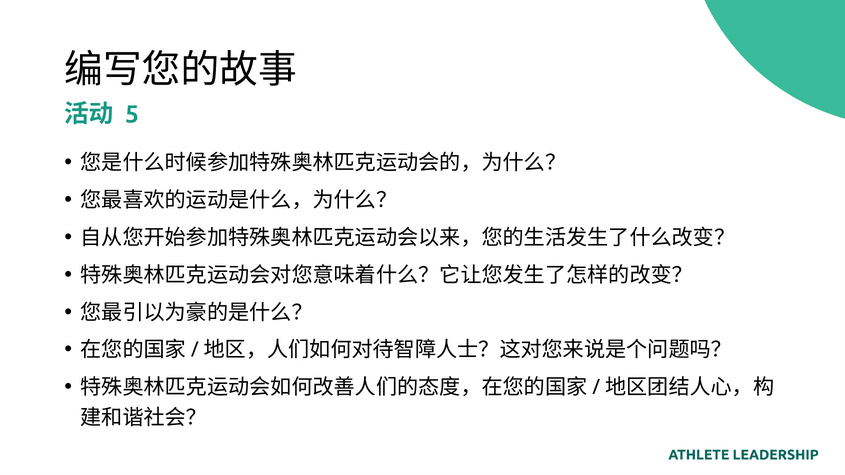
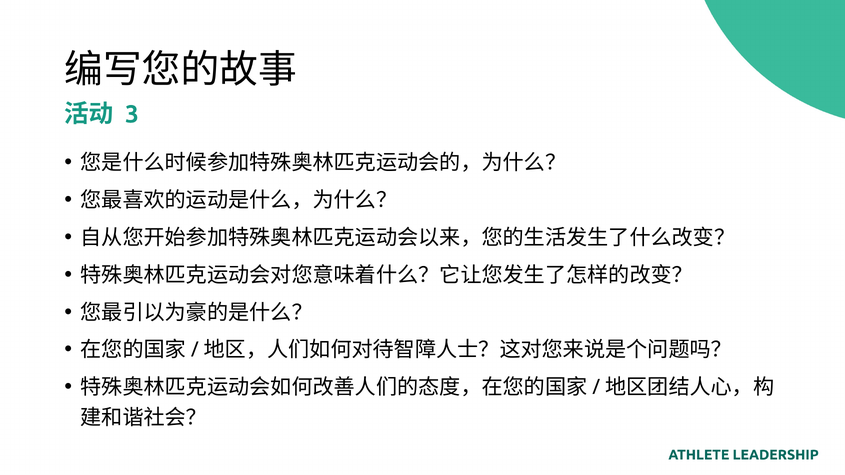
5: 5 -> 3
